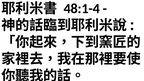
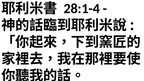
48:1-4: 48:1-4 -> 28:1-4
